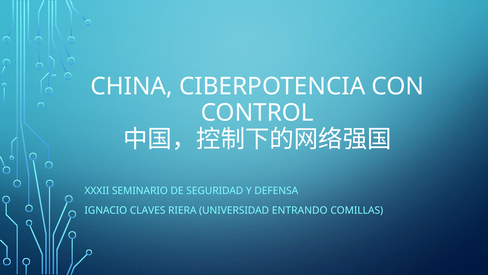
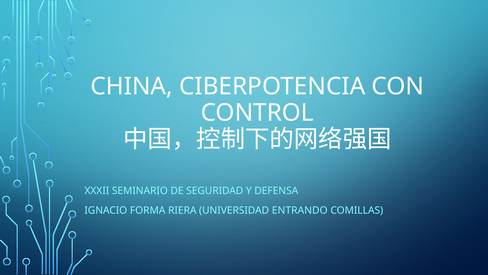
CLAVES: CLAVES -> FORMA
